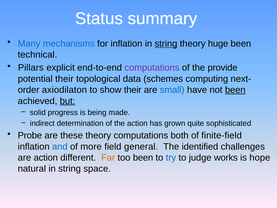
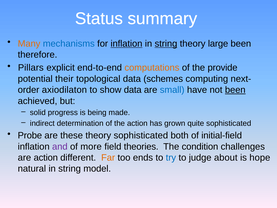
Many colour: blue -> orange
inflation at (126, 44) underline: none -> present
huge: huge -> large
technical: technical -> therefore
computations at (152, 68) colour: purple -> orange
show their: their -> data
but underline: present -> none
theory computations: computations -> sophisticated
finite-field: finite-field -> initial-field
and colour: blue -> purple
general: general -> theories
identified: identified -> condition
too been: been -> ends
works: works -> about
space: space -> model
